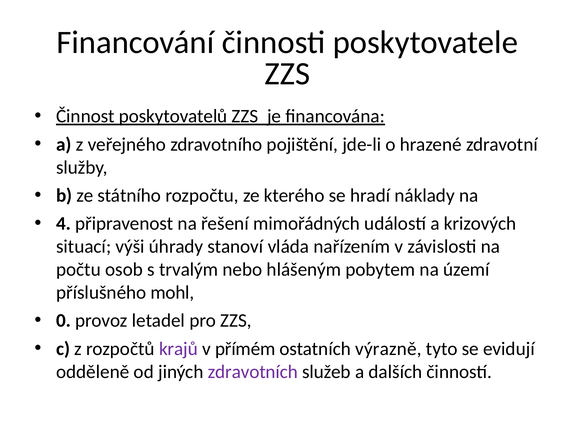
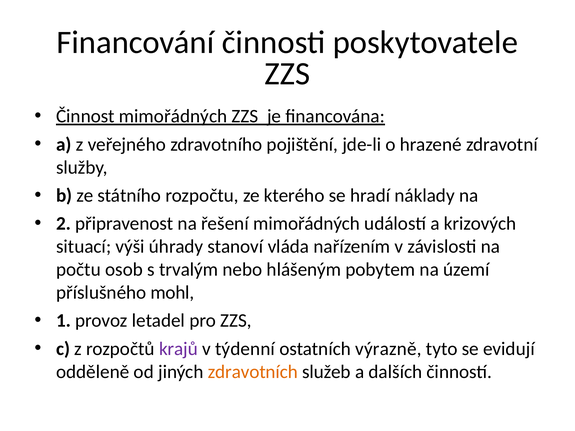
Činnost poskytovatelů: poskytovatelů -> mimořádných
4: 4 -> 2
0: 0 -> 1
přímém: přímém -> týdenní
zdravotních colour: purple -> orange
